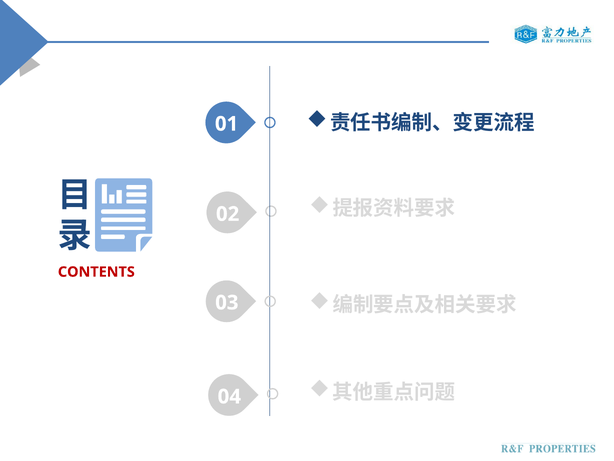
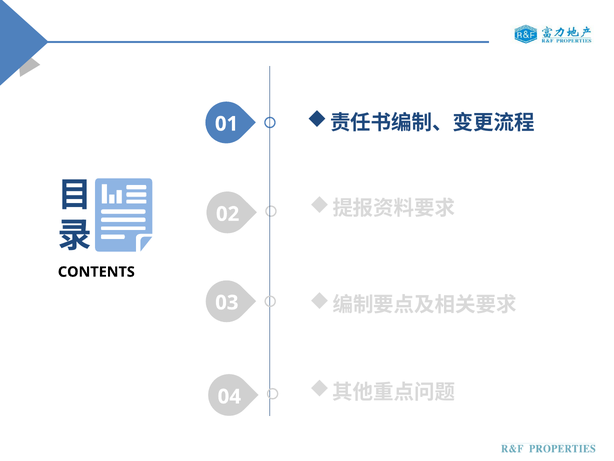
CONTENTS colour: red -> black
